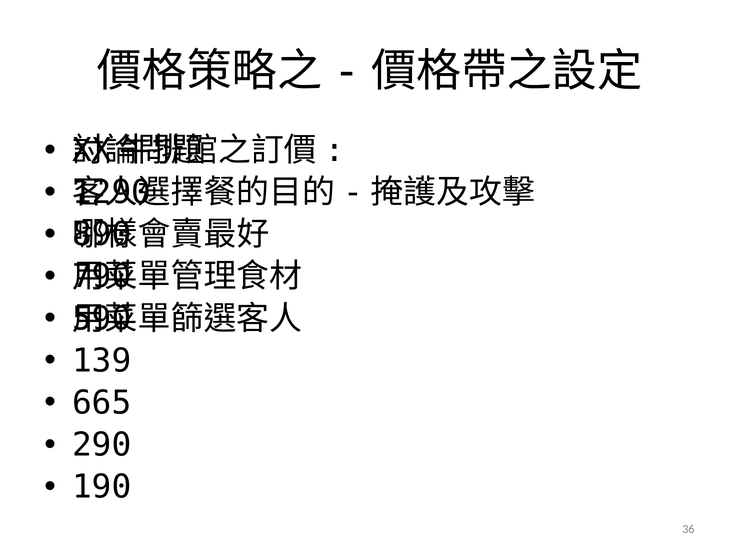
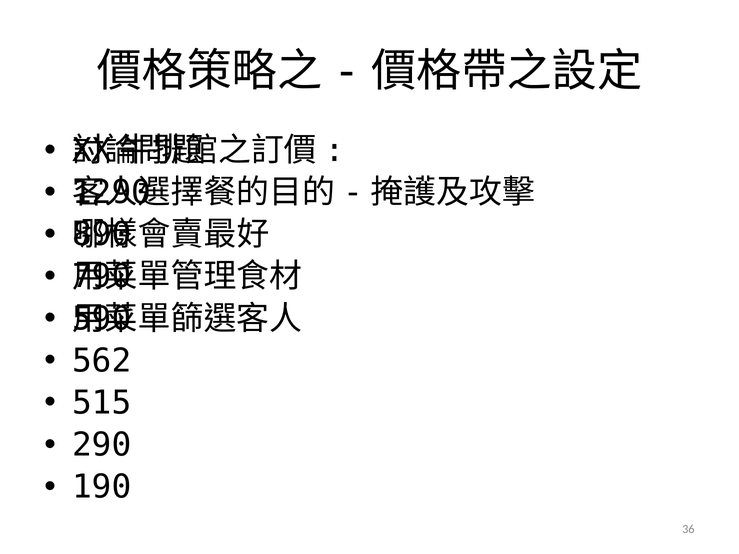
139: 139 -> 562
665: 665 -> 515
